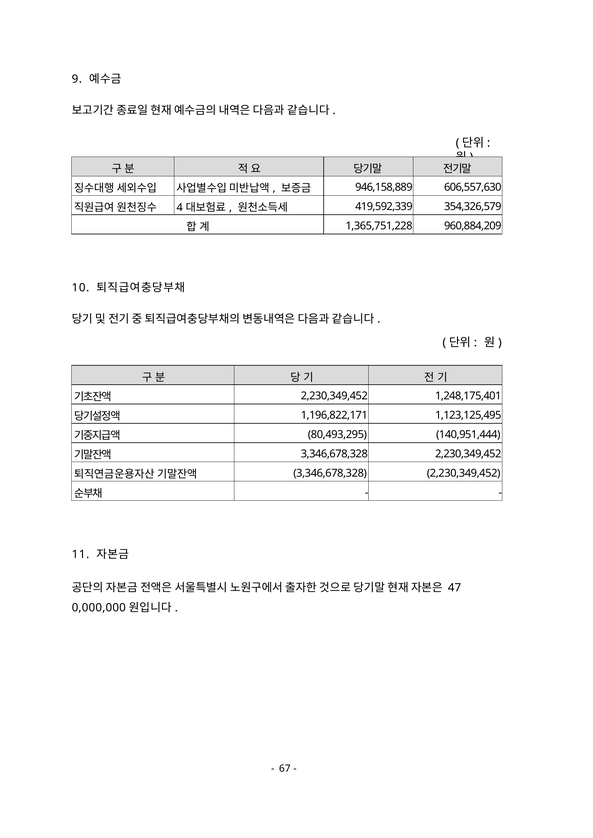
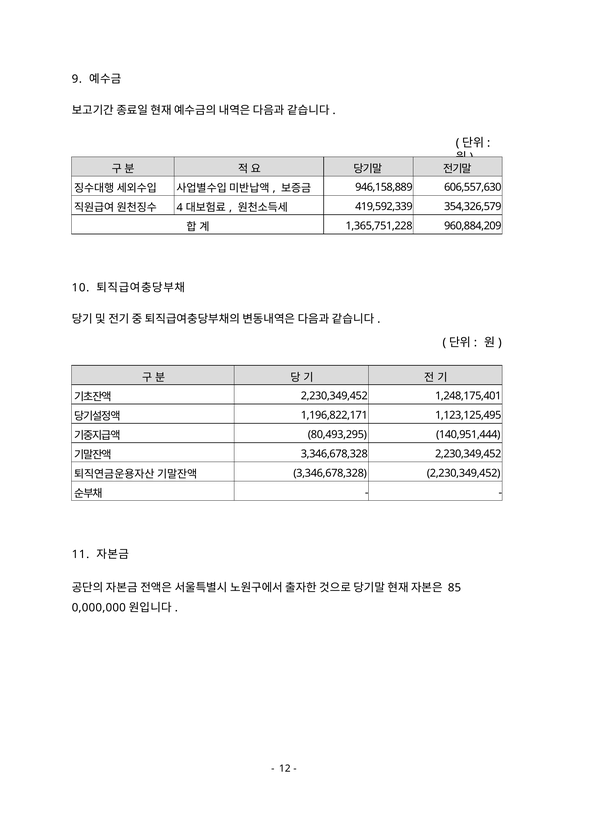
47: 47 -> 85
67: 67 -> 12
